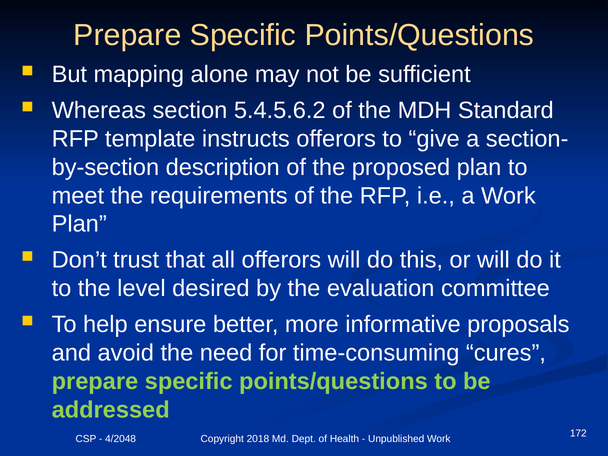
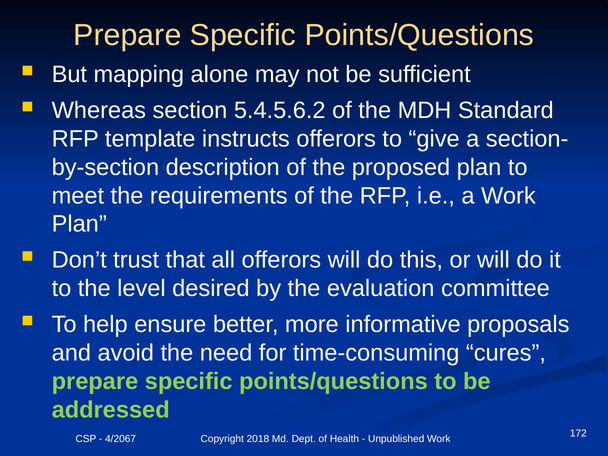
4/2048: 4/2048 -> 4/2067
